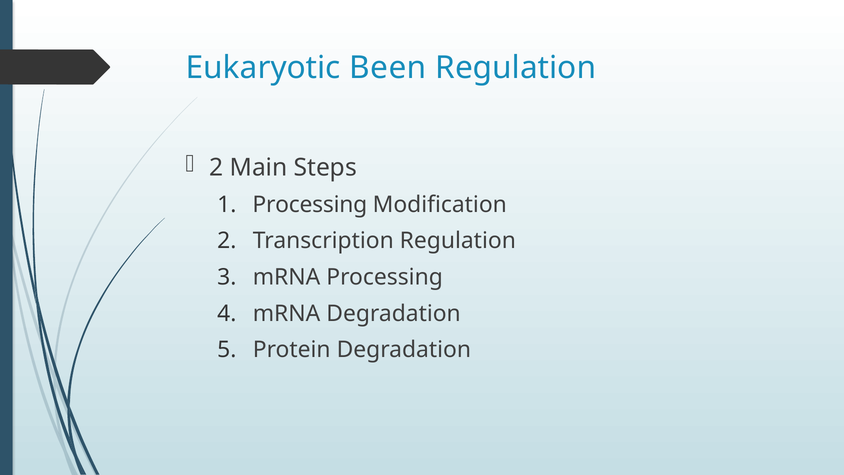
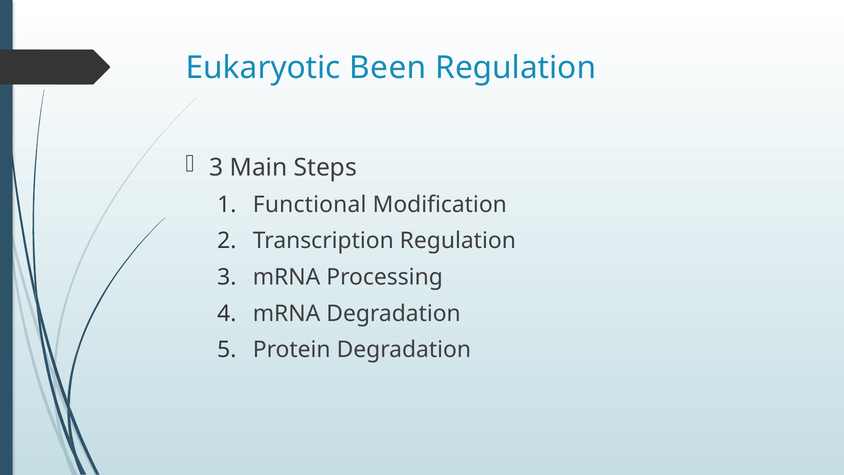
2 at (216, 167): 2 -> 3
Processing at (310, 205): Processing -> Functional
